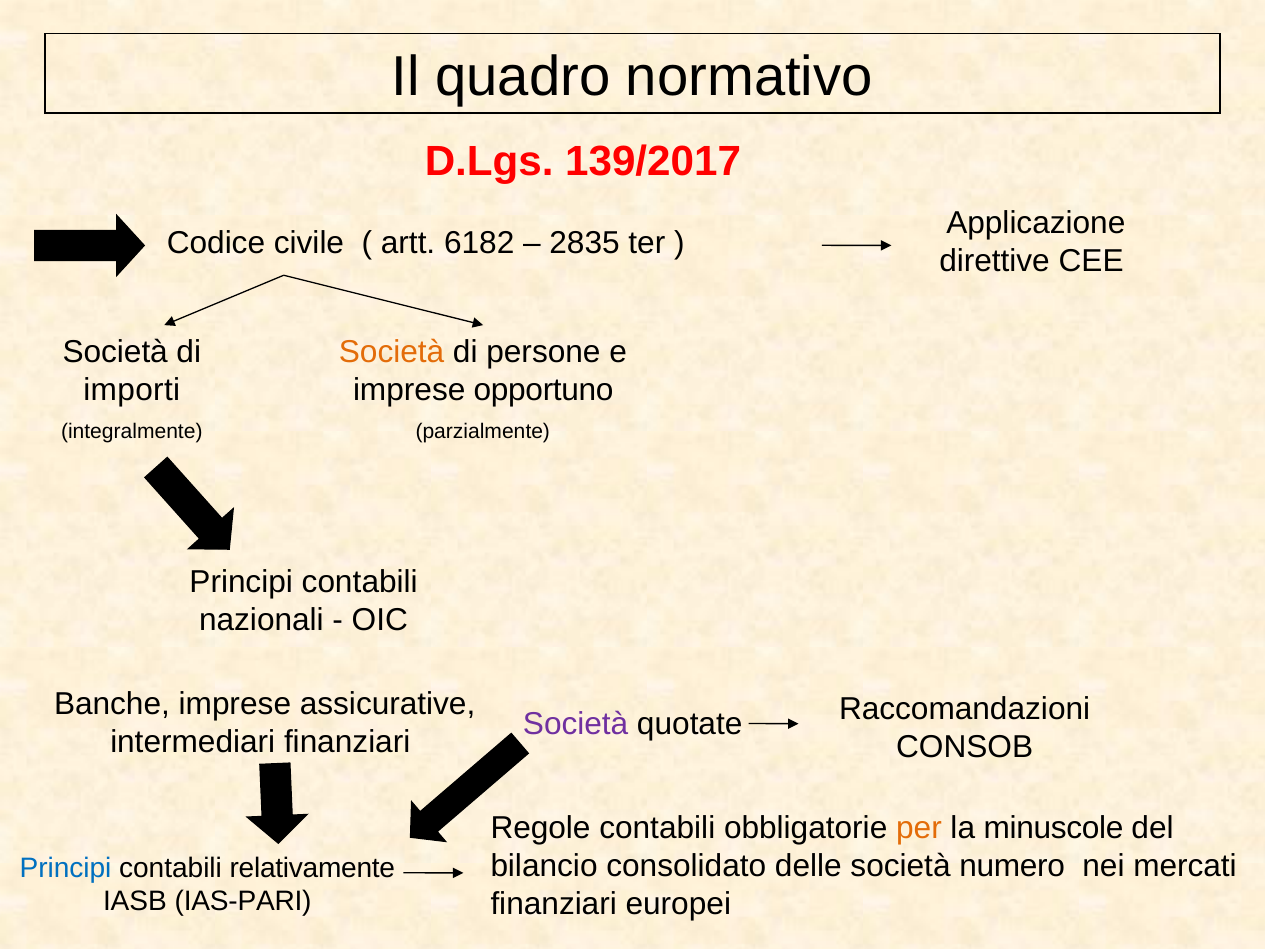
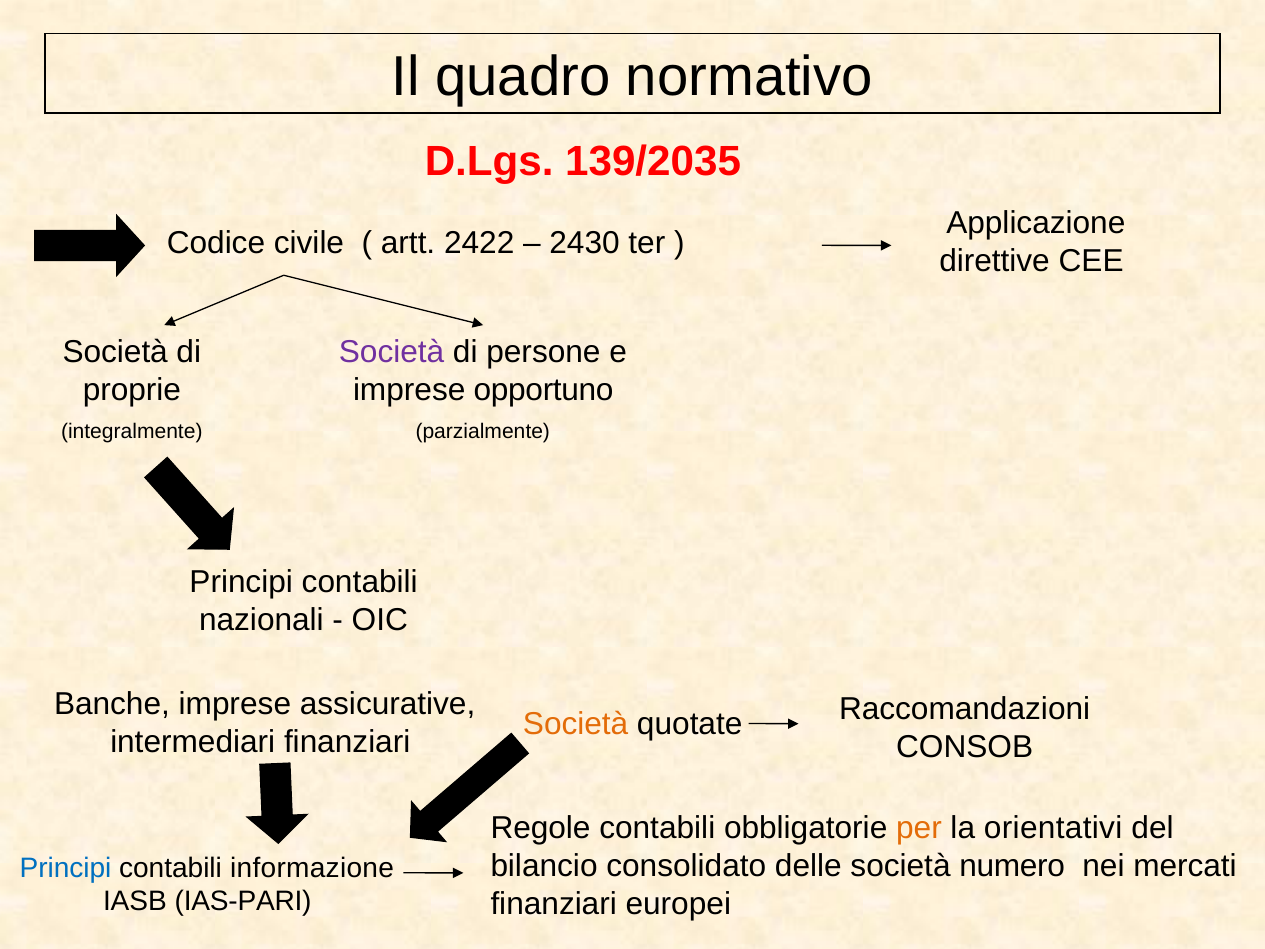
139/2017: 139/2017 -> 139/2035
6182: 6182 -> 2422
2835: 2835 -> 2430
Società at (392, 352) colour: orange -> purple
importi: importi -> proprie
Società at (576, 724) colour: purple -> orange
minuscole: minuscole -> orientativi
relativamente: relativamente -> informazione
